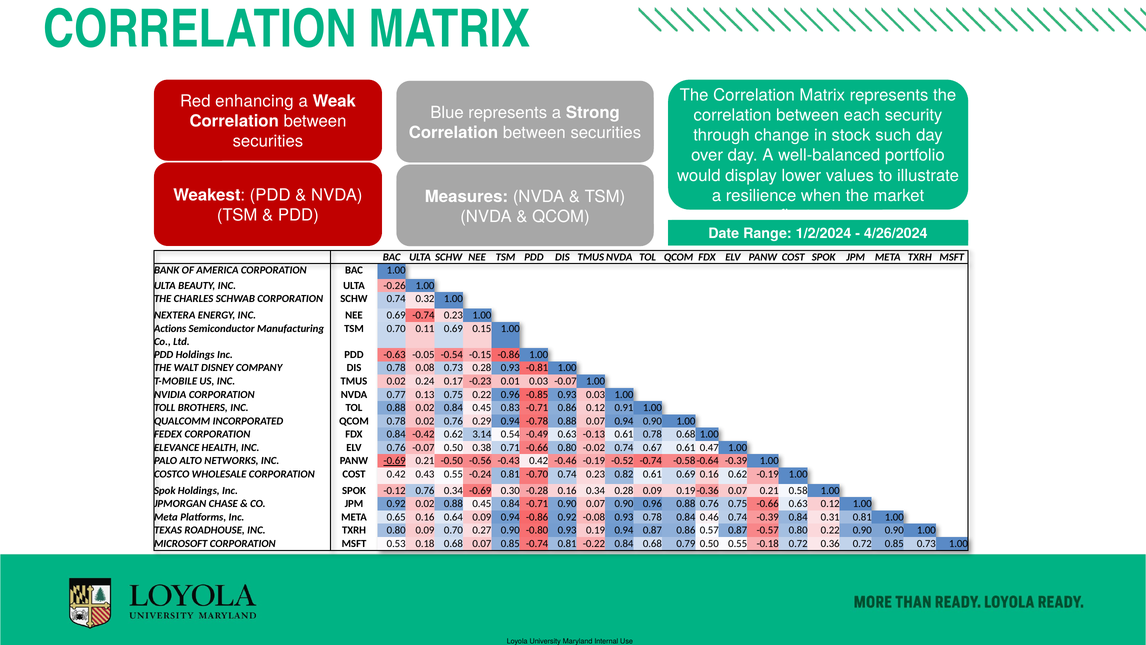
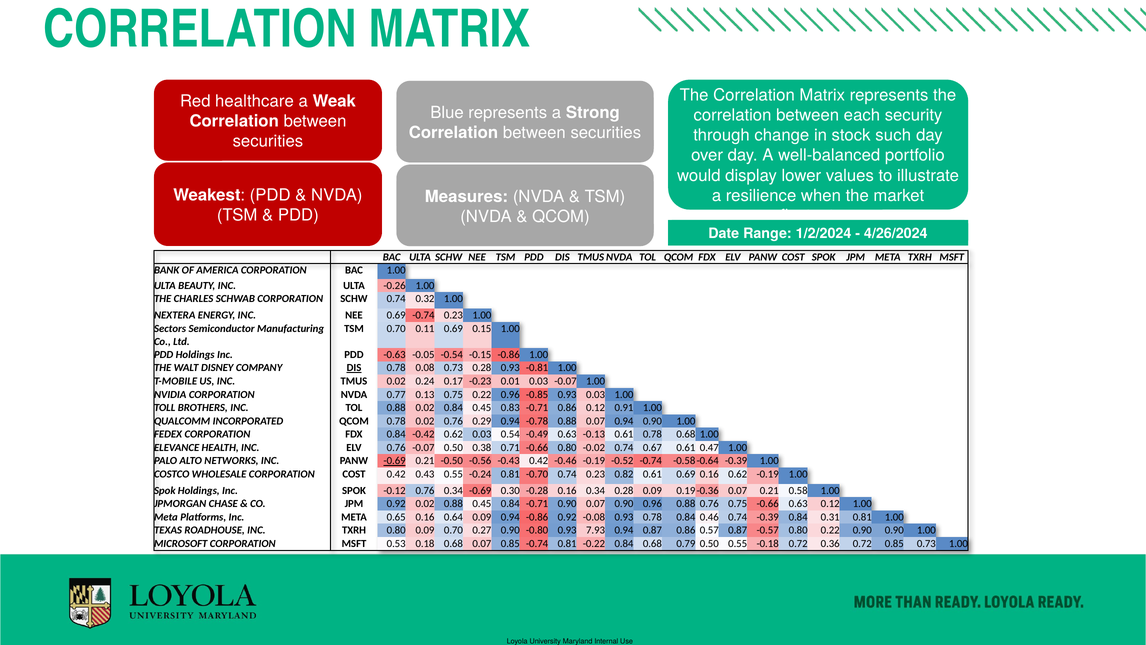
enhancing: enhancing -> healthcare
Actions: Actions -> Sectors
DIS at (354, 368) underline: none -> present
0.62 3.14: 3.14 -> 0.03
0.19: 0.19 -> 7.93
